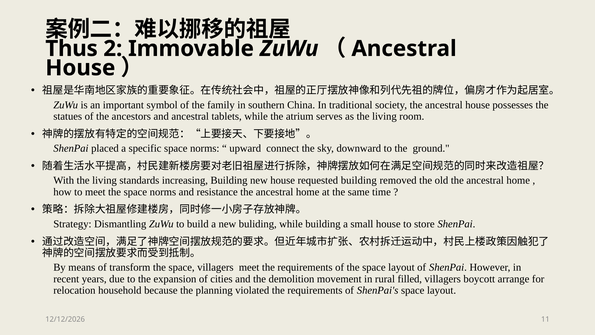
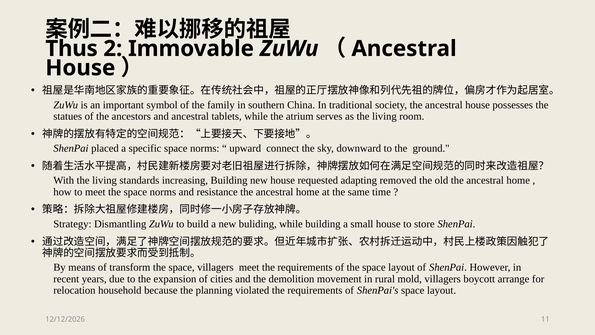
requested building: building -> adapting
filled: filled -> mold
